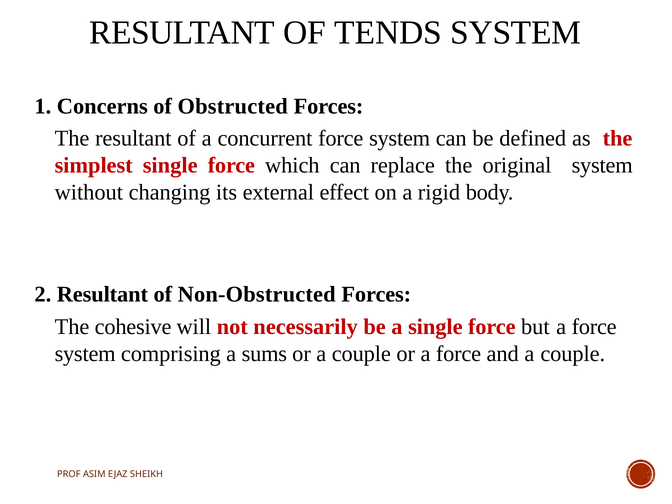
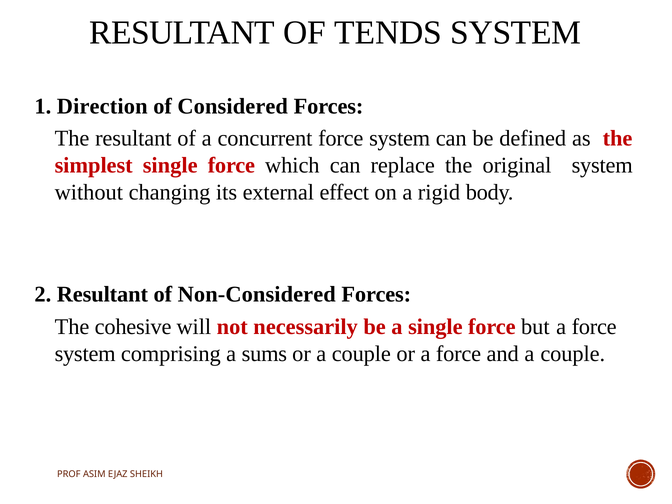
Concerns: Concerns -> Direction
Obstructed: Obstructed -> Considered
Non-Obstructed: Non-Obstructed -> Non-Considered
